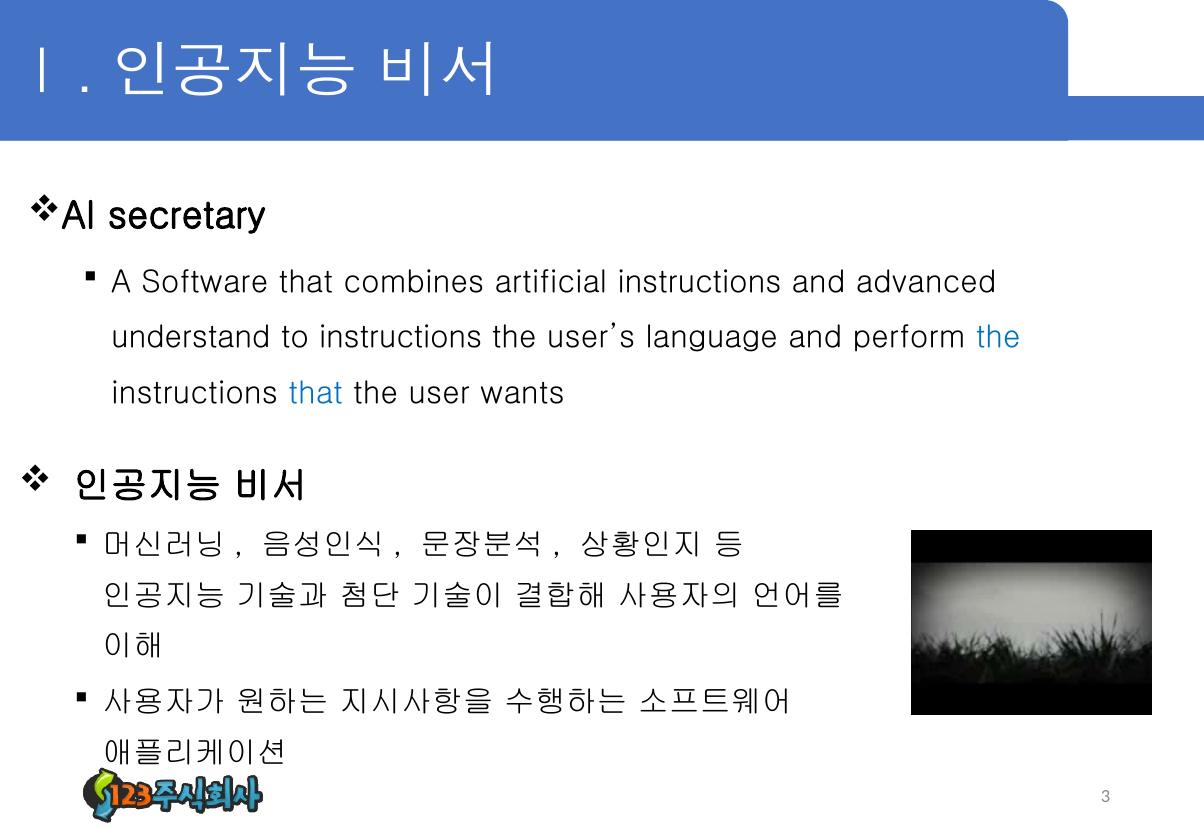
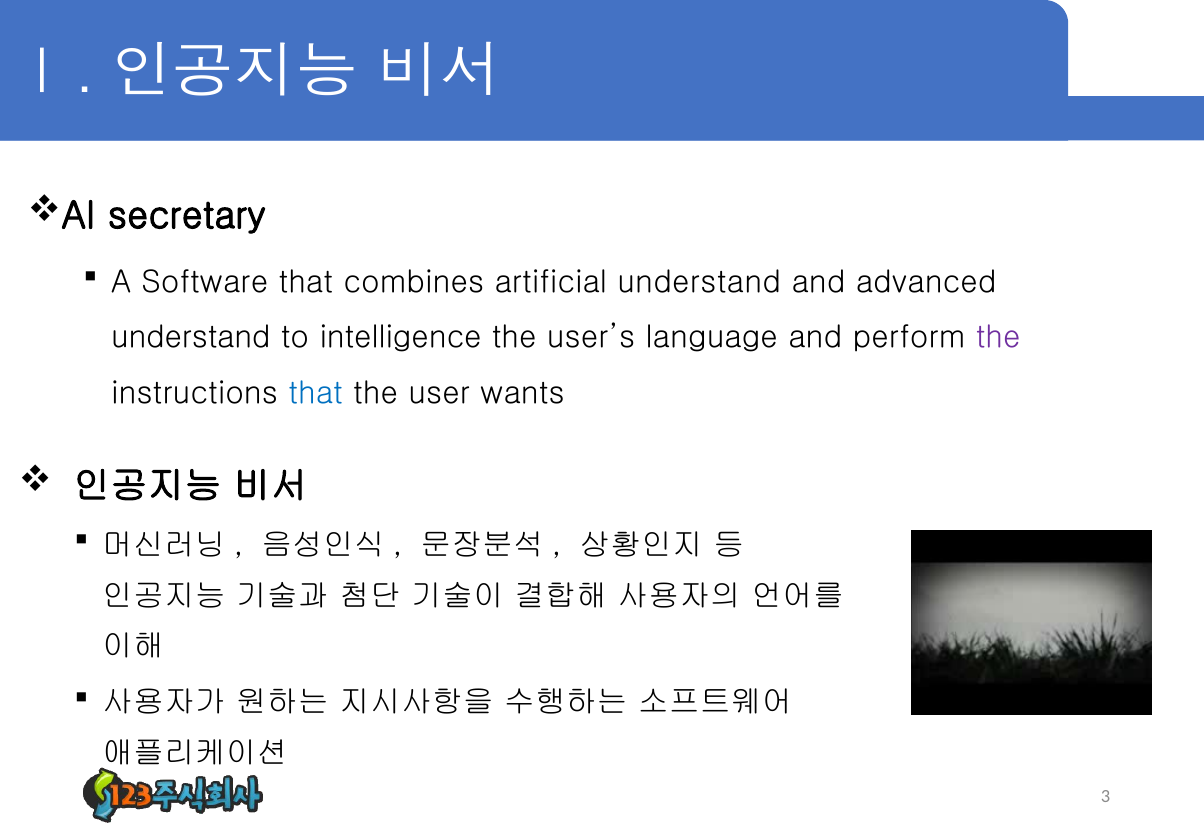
artificial instructions: instructions -> understand
to instructions: instructions -> intelligence
the at (998, 338) colour: blue -> purple
